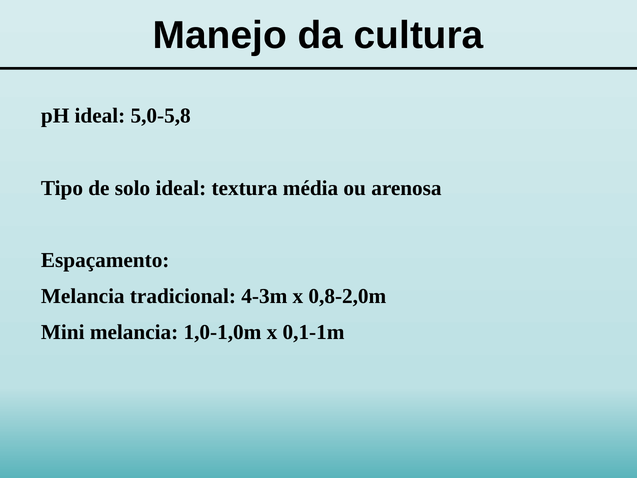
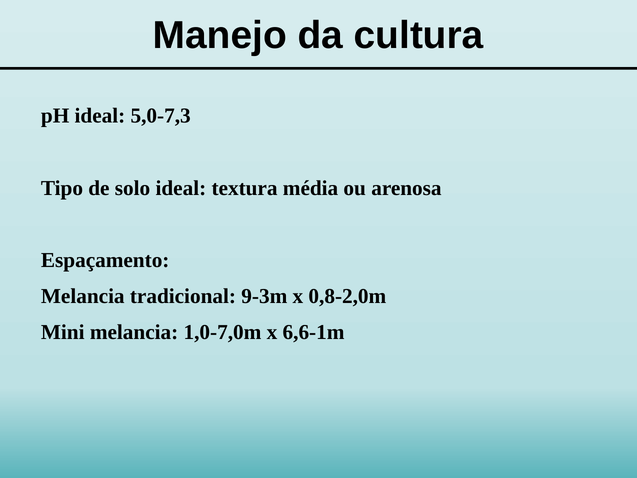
5,0-5,8: 5,0-5,8 -> 5,0-7,3
4-3m: 4-3m -> 9-3m
1,0-1,0m: 1,0-1,0m -> 1,0-7,0m
0,1-1m: 0,1-1m -> 6,6-1m
